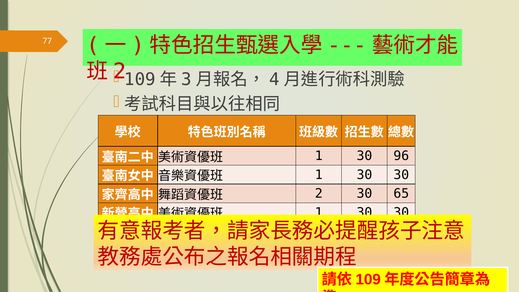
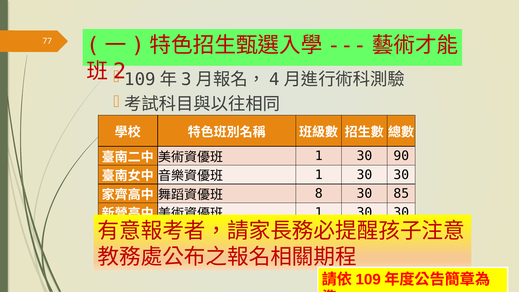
96: 96 -> 90
2 at (319, 194): 2 -> 8
65: 65 -> 85
